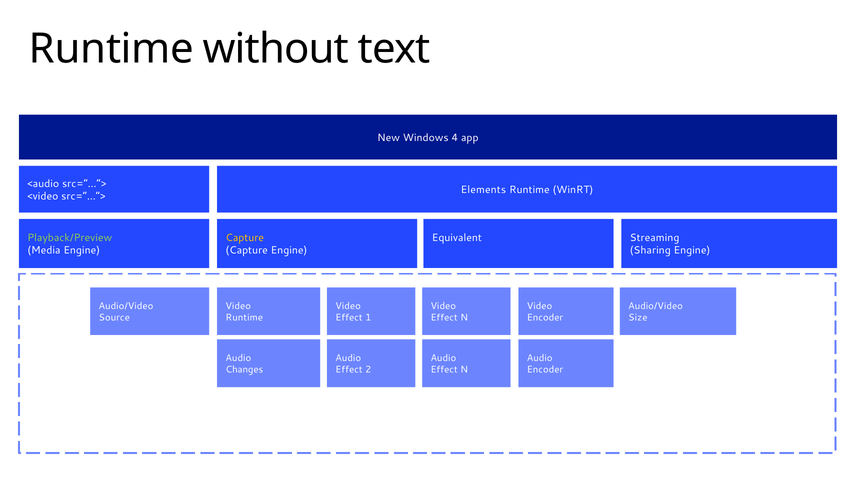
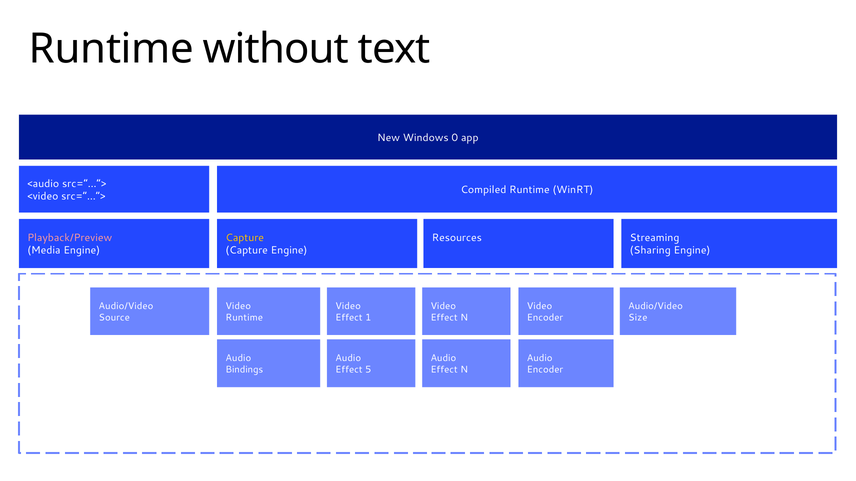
4: 4 -> 0
Elements: Elements -> Compiled
Equivalent: Equivalent -> Resources
Playback/Preview colour: light green -> pink
Changes: Changes -> Bindings
2: 2 -> 5
